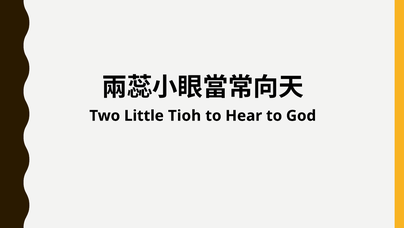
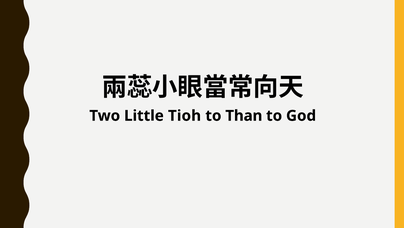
Hear: Hear -> Than
